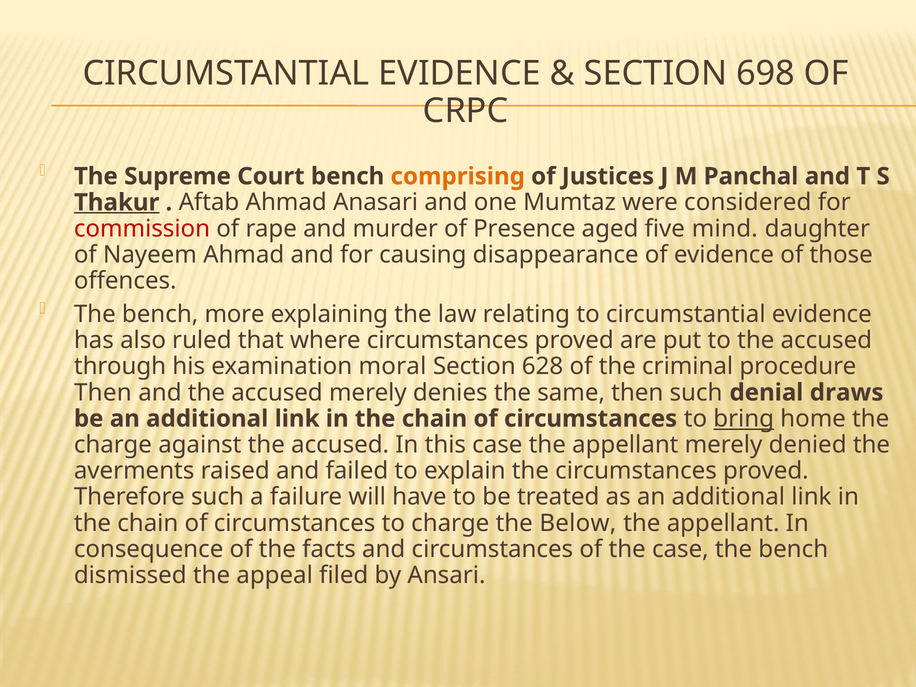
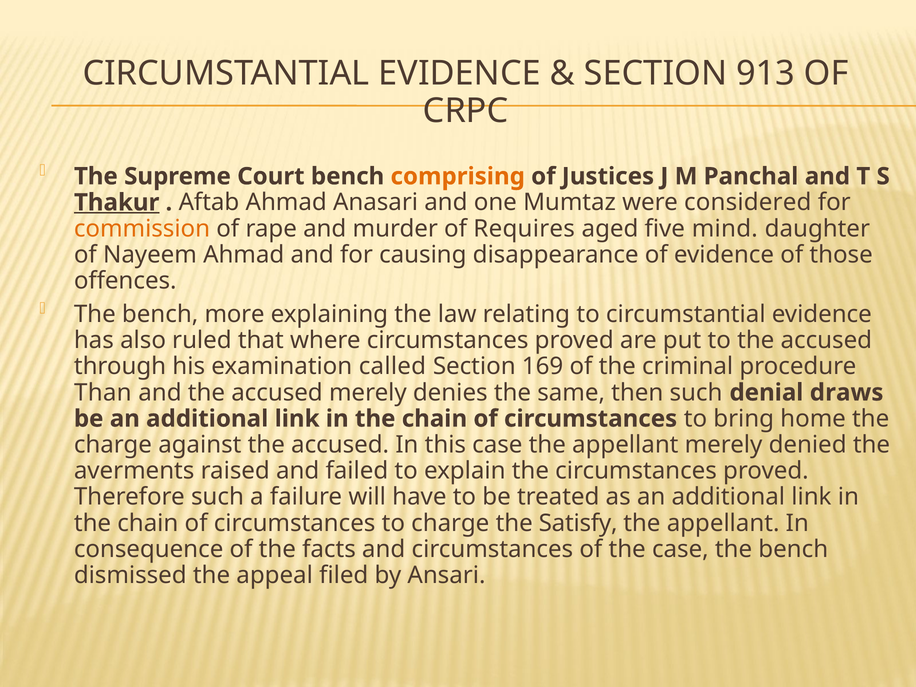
698: 698 -> 913
commission colour: red -> orange
Presence: Presence -> Requires
moral: moral -> called
628: 628 -> 169
Then at (103, 393): Then -> Than
bring underline: present -> none
Below: Below -> Satisfy
